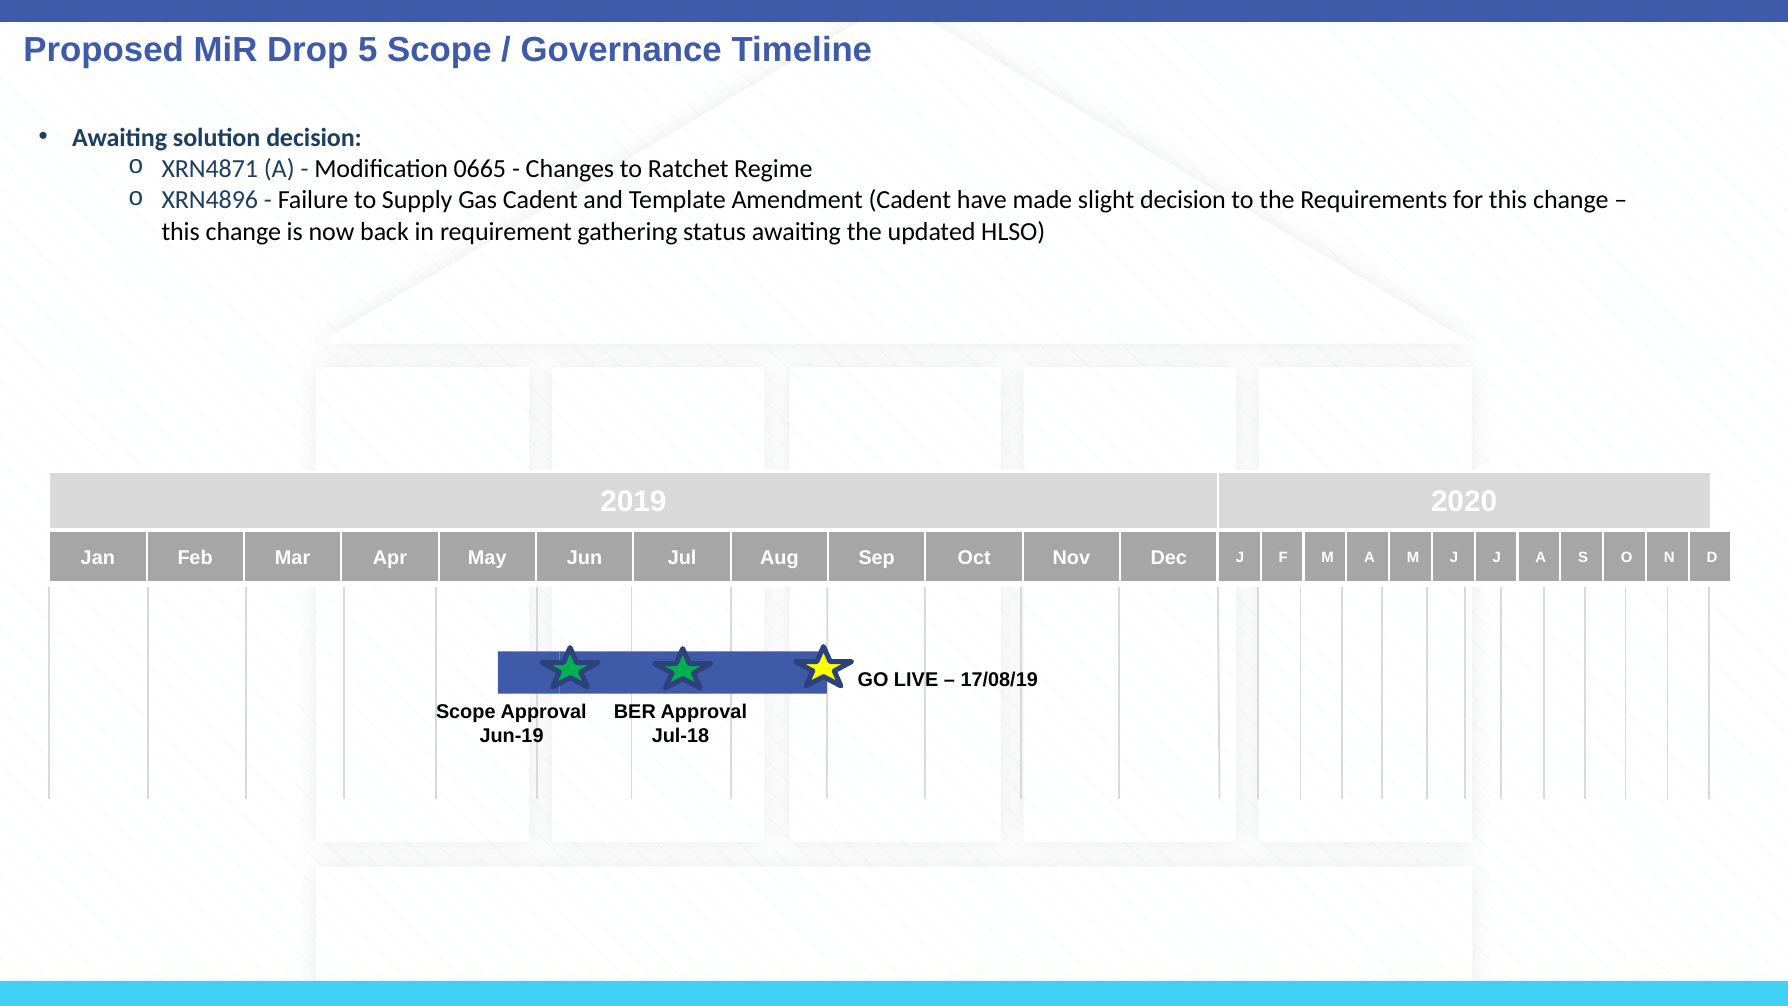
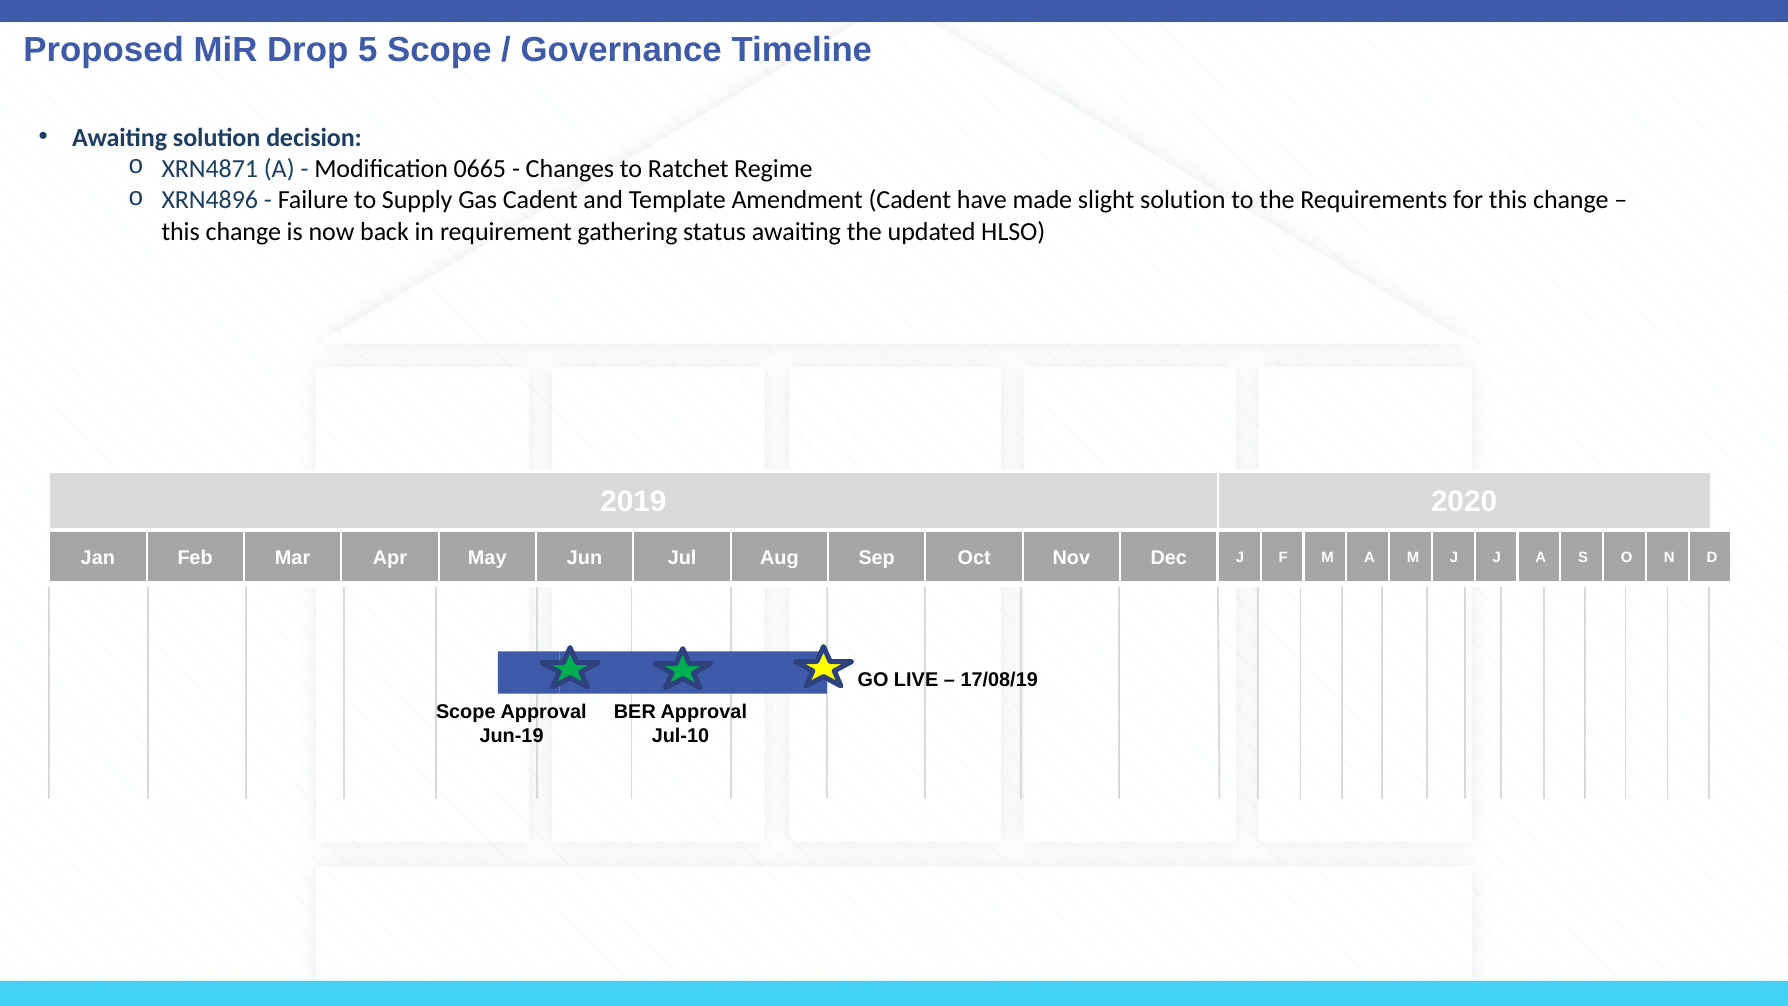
slight decision: decision -> solution
Jul-18: Jul-18 -> Jul-10
